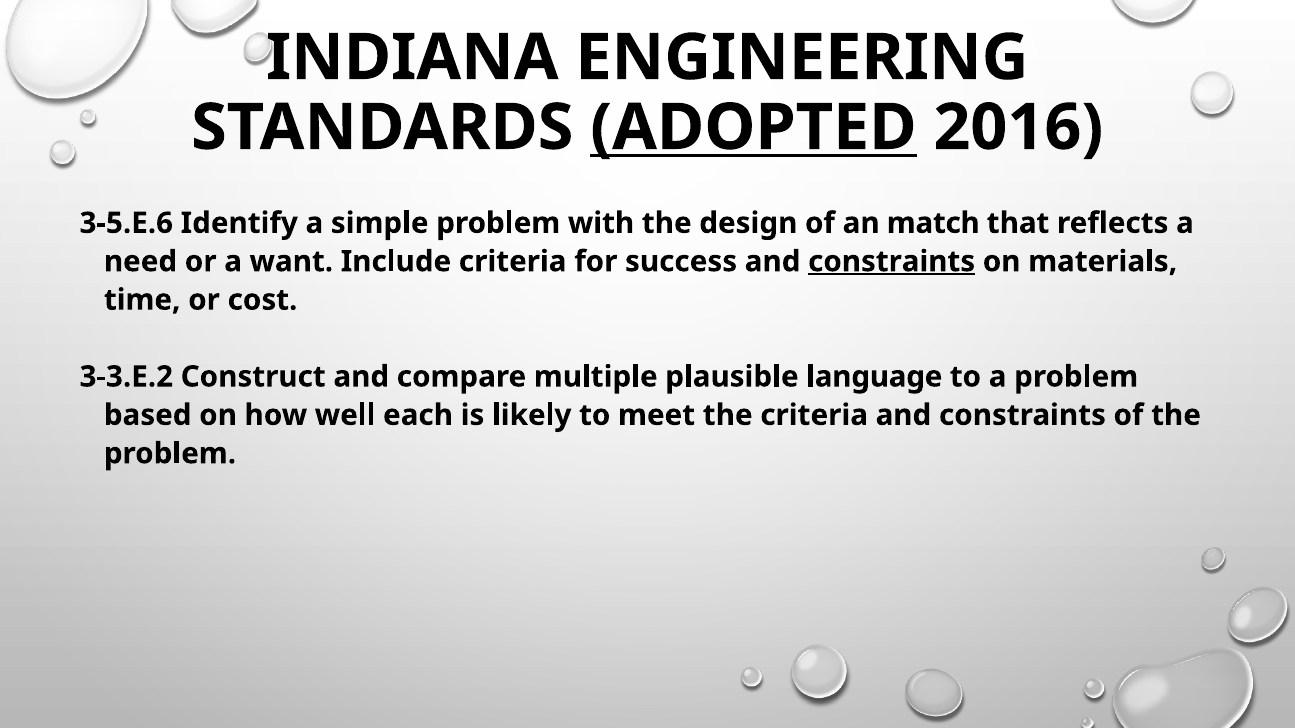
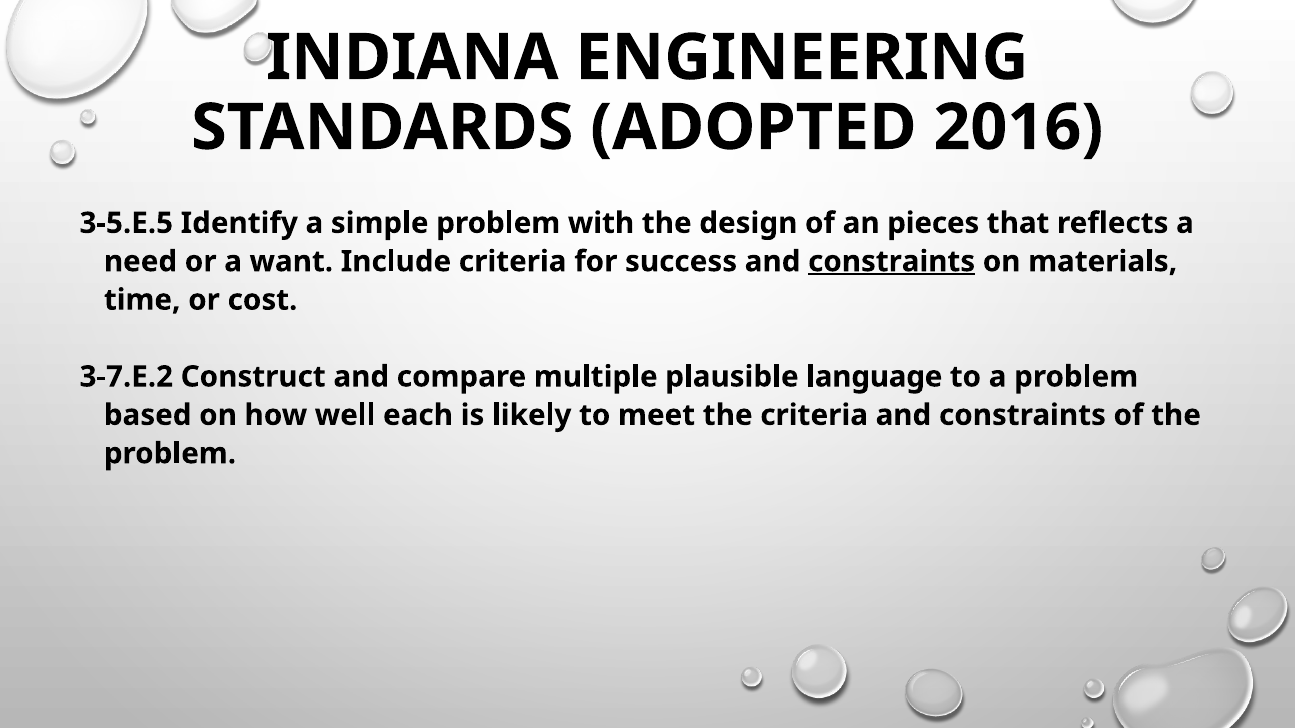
ADOPTED underline: present -> none
3-5.E.6: 3-5.E.6 -> 3-5.E.5
match: match -> pieces
3-3.E.2: 3-3.E.2 -> 3-7.E.2
